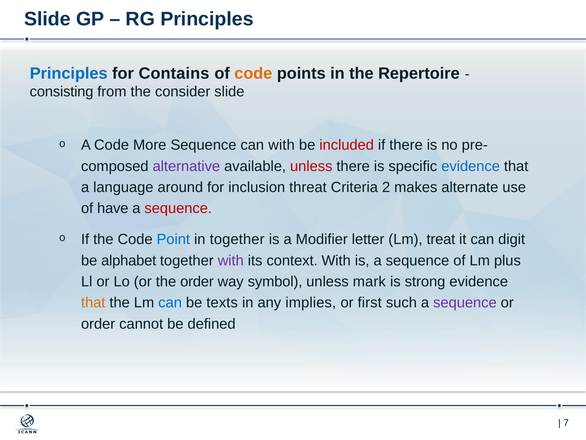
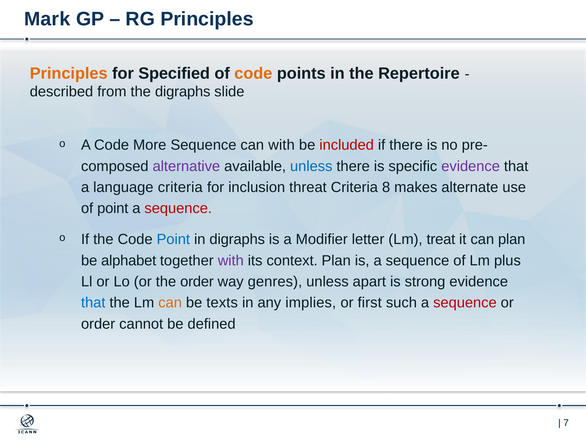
Slide at (47, 19): Slide -> Mark
Principles at (69, 73) colour: blue -> orange
Contains: Contains -> Specified
consisting: consisting -> described
the consider: consider -> digraphs
unless at (311, 166) colour: red -> blue
evidence at (471, 166) colour: blue -> purple
language around: around -> criteria
2: 2 -> 8
of have: have -> point
in together: together -> digraphs
can digit: digit -> plan
context With: With -> Plan
symbol: symbol -> genres
mark: mark -> apart
that at (93, 302) colour: orange -> blue
can at (170, 302) colour: blue -> orange
sequence at (465, 302) colour: purple -> red
